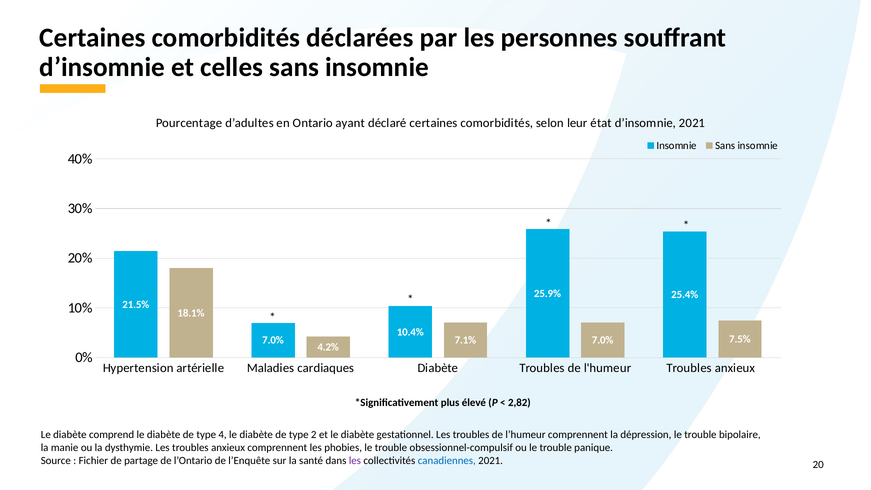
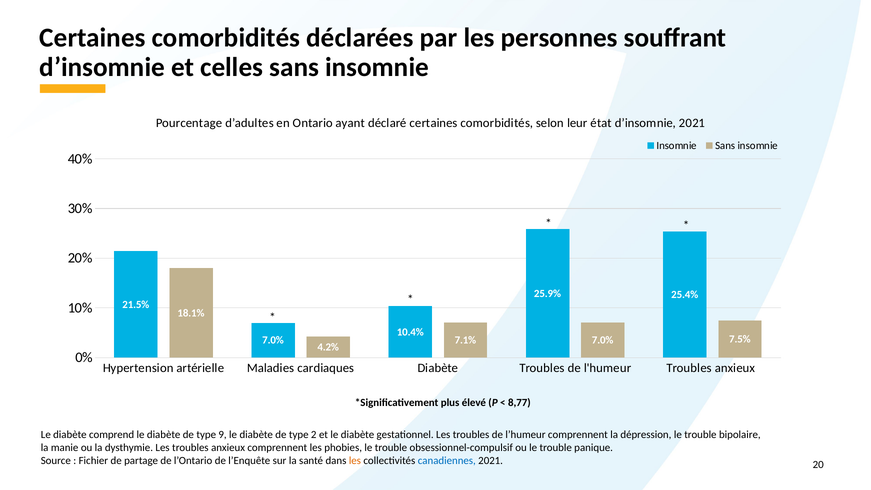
2,82: 2,82 -> 8,77
4: 4 -> 9
les at (355, 461) colour: purple -> orange
